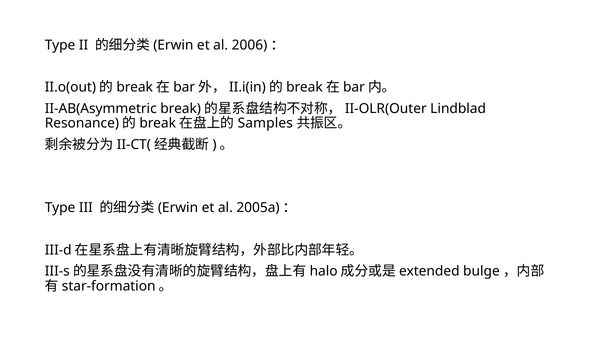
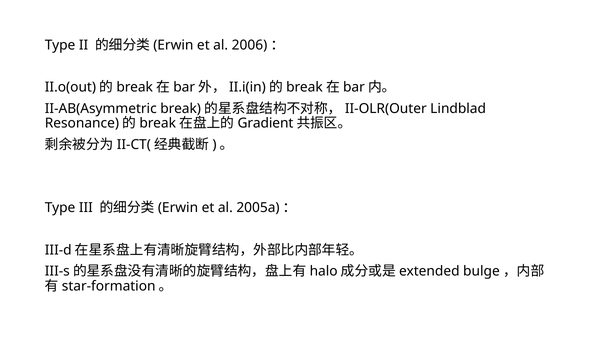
Samples: Samples -> Gradient
